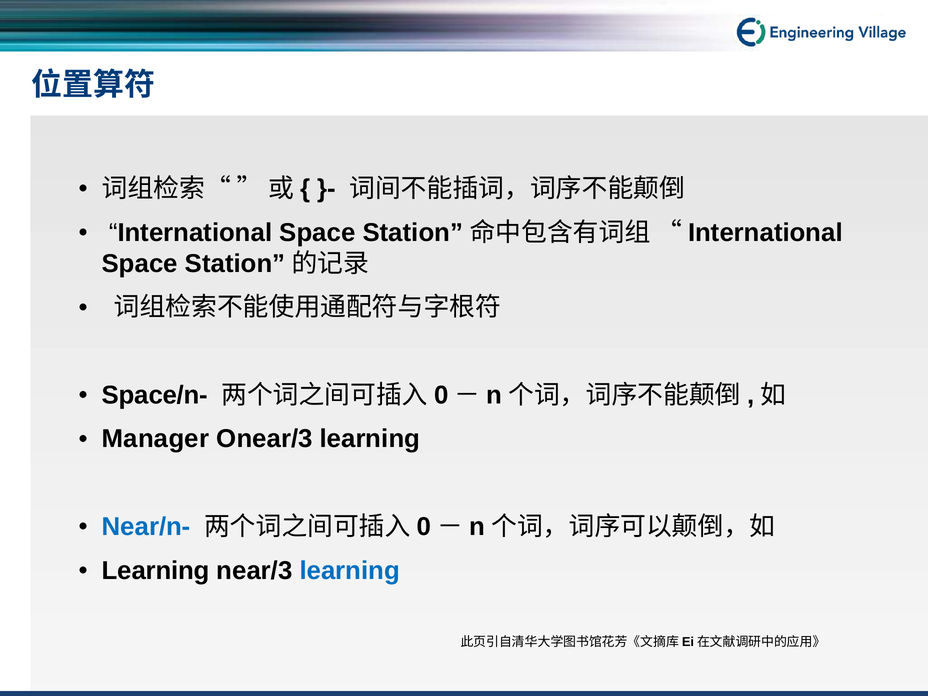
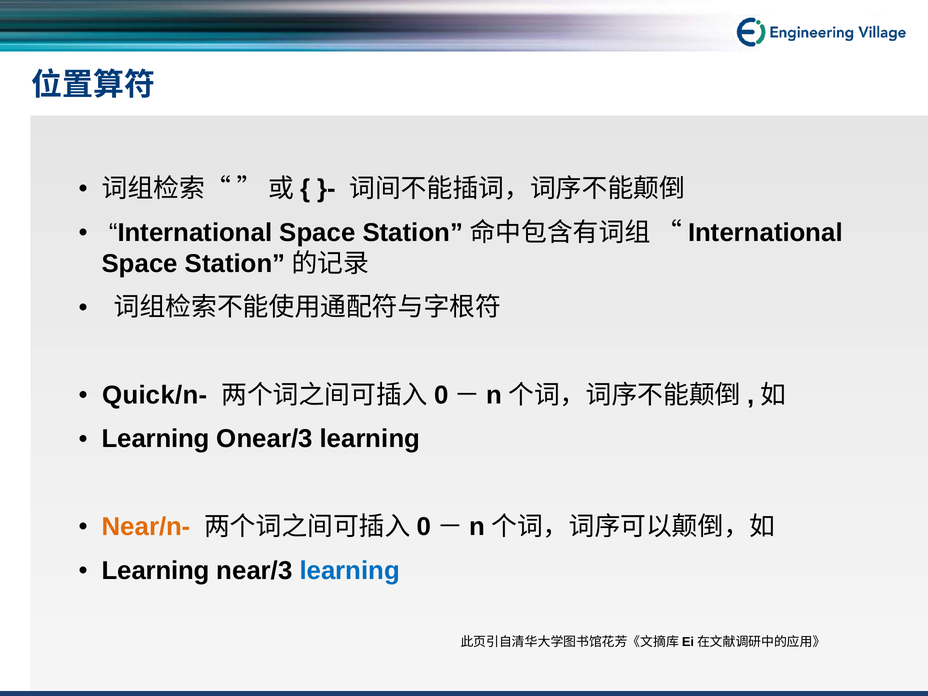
Space/n-: Space/n- -> Quick/n-
Manager at (155, 439): Manager -> Learning
Near/n- colour: blue -> orange
